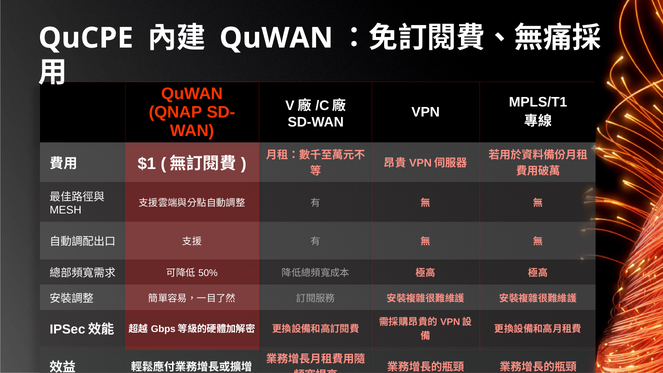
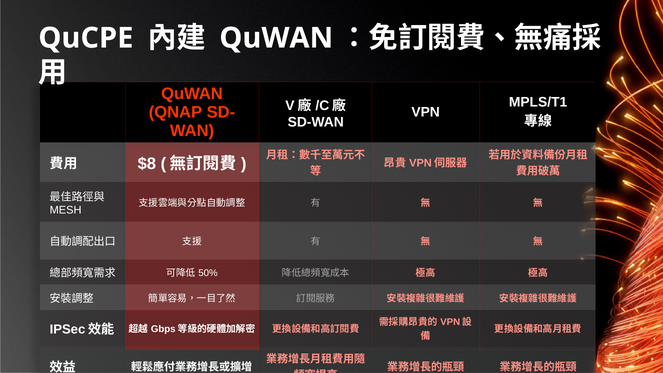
$1: $1 -> $8
